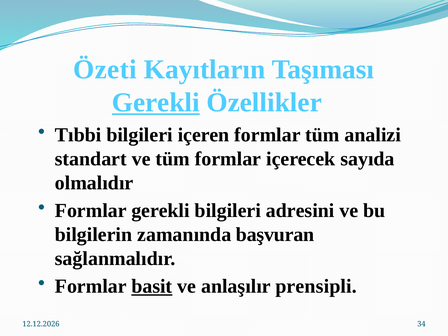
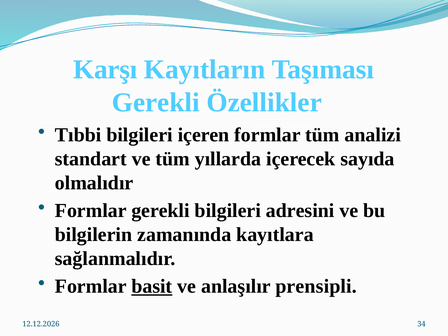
Özeti: Özeti -> Karşı
Gerekli at (156, 102) underline: present -> none
tüm formlar: formlar -> yıllarda
başvuran: başvuran -> kayıtlara
